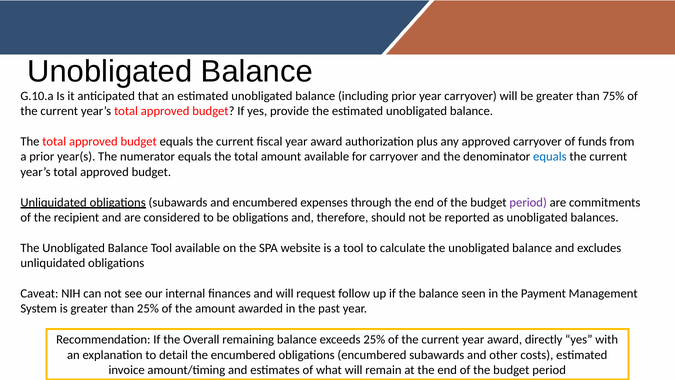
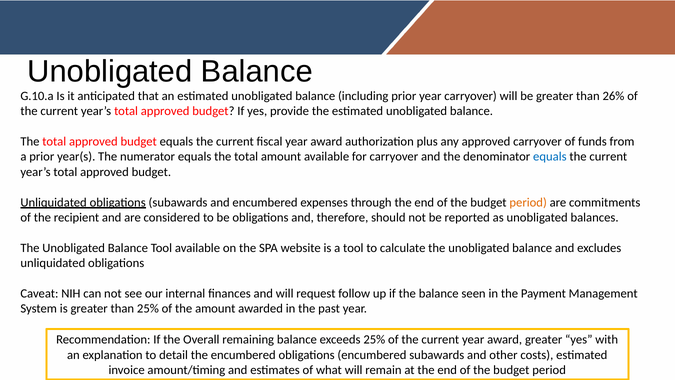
75%: 75% -> 26%
period at (528, 202) colour: purple -> orange
award directly: directly -> greater
